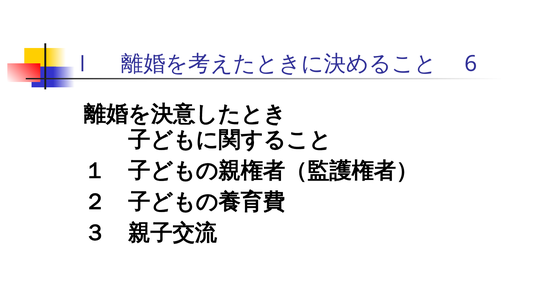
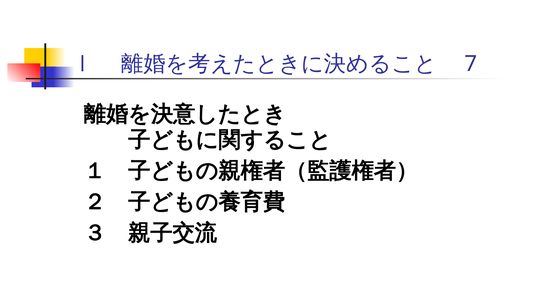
6: 6 -> 7
